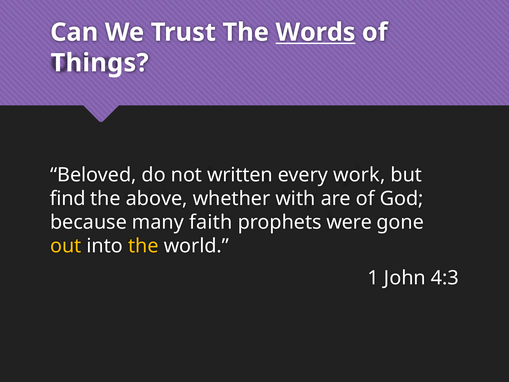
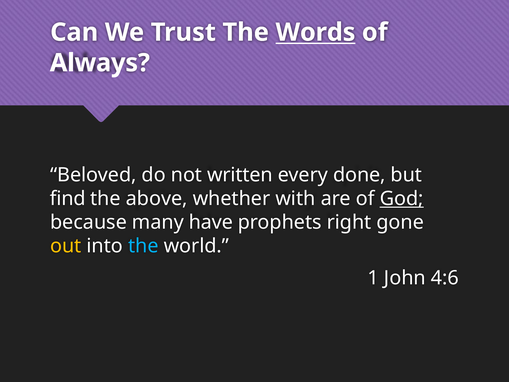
Things: Things -> Always
work: work -> done
God underline: none -> present
faith: faith -> have
were: were -> right
the at (143, 246) colour: yellow -> light blue
4:3: 4:3 -> 4:6
